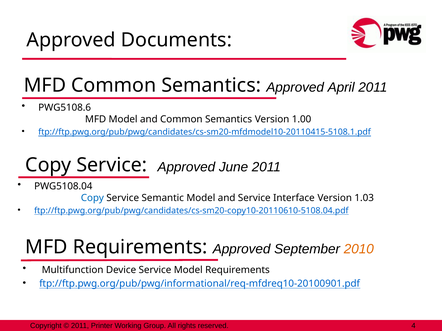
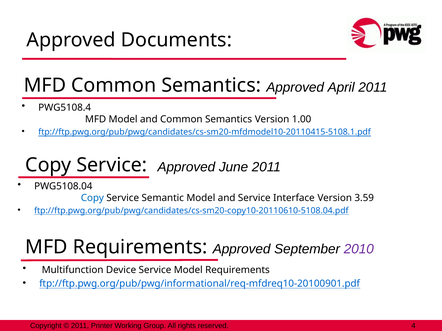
PWG5108.6: PWG5108.6 -> PWG5108.4
1.03: 1.03 -> 3.59
2010 colour: orange -> purple
